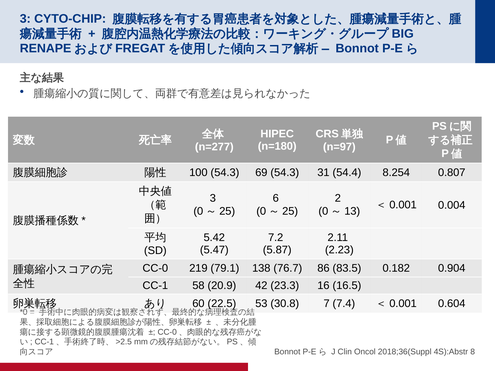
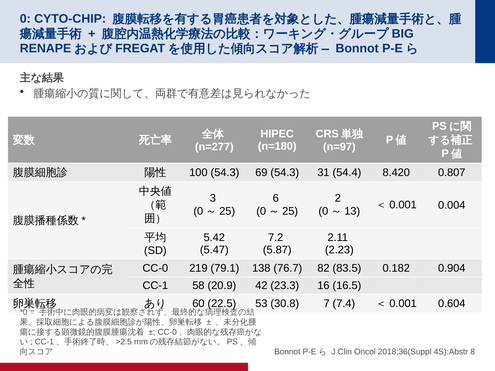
3 at (25, 19): 3 -> 0
8.254: 8.254 -> 8.420
86: 86 -> 82
